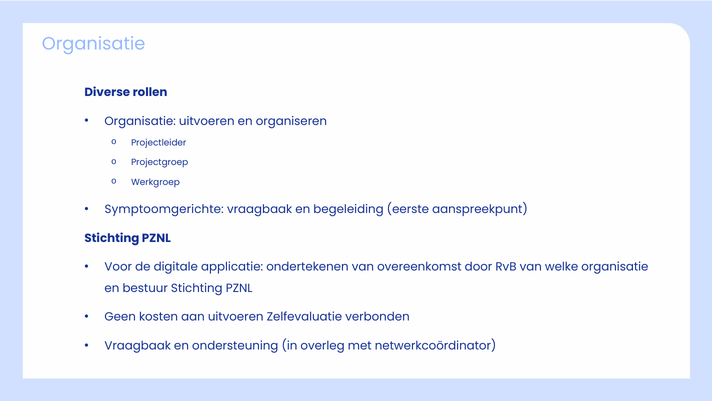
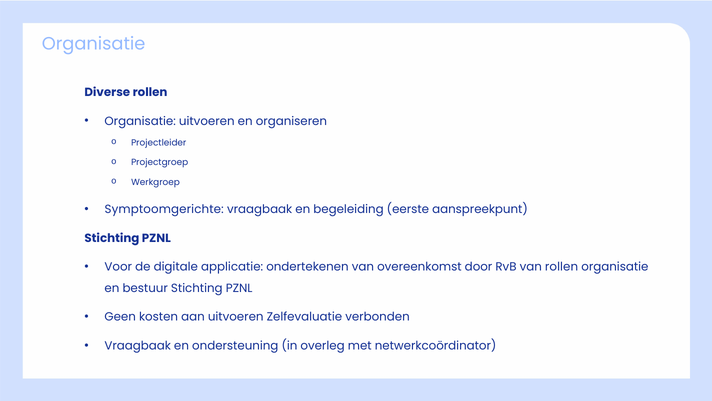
van welke: welke -> rollen
